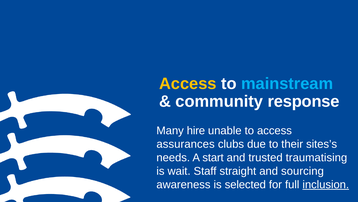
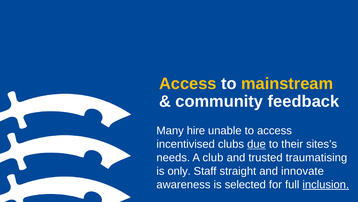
mainstream colour: light blue -> yellow
response: response -> feedback
assurances: assurances -> incentivised
due underline: none -> present
start: start -> club
wait: wait -> only
sourcing: sourcing -> innovate
